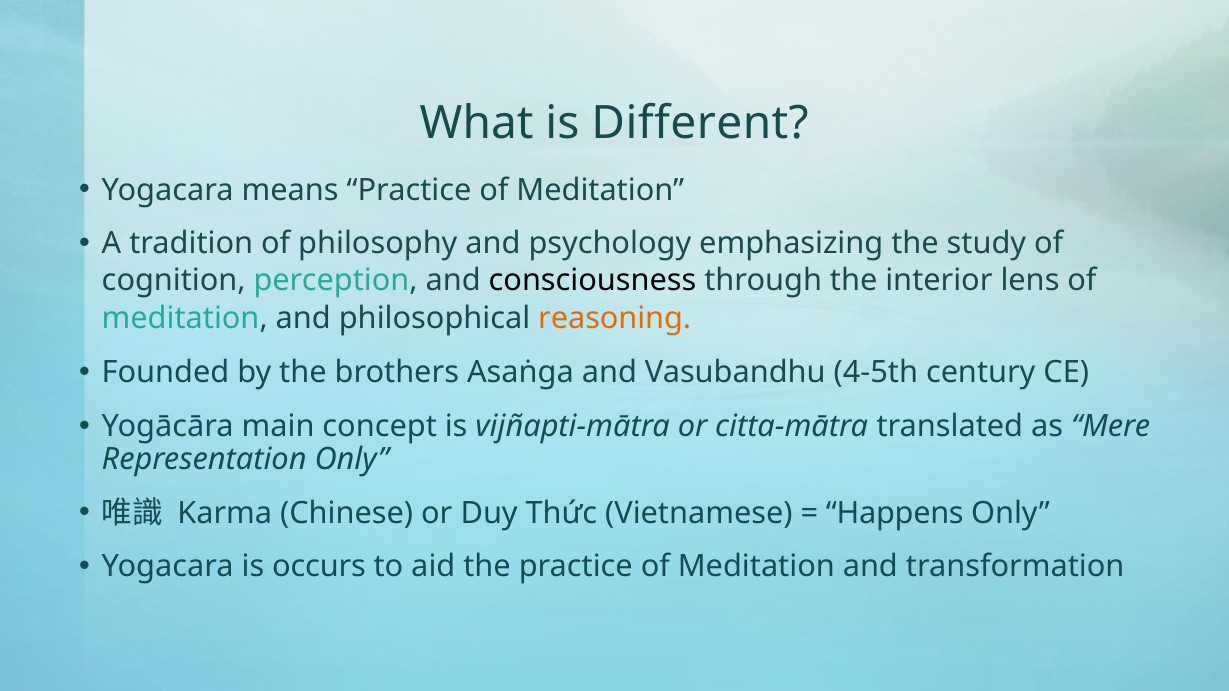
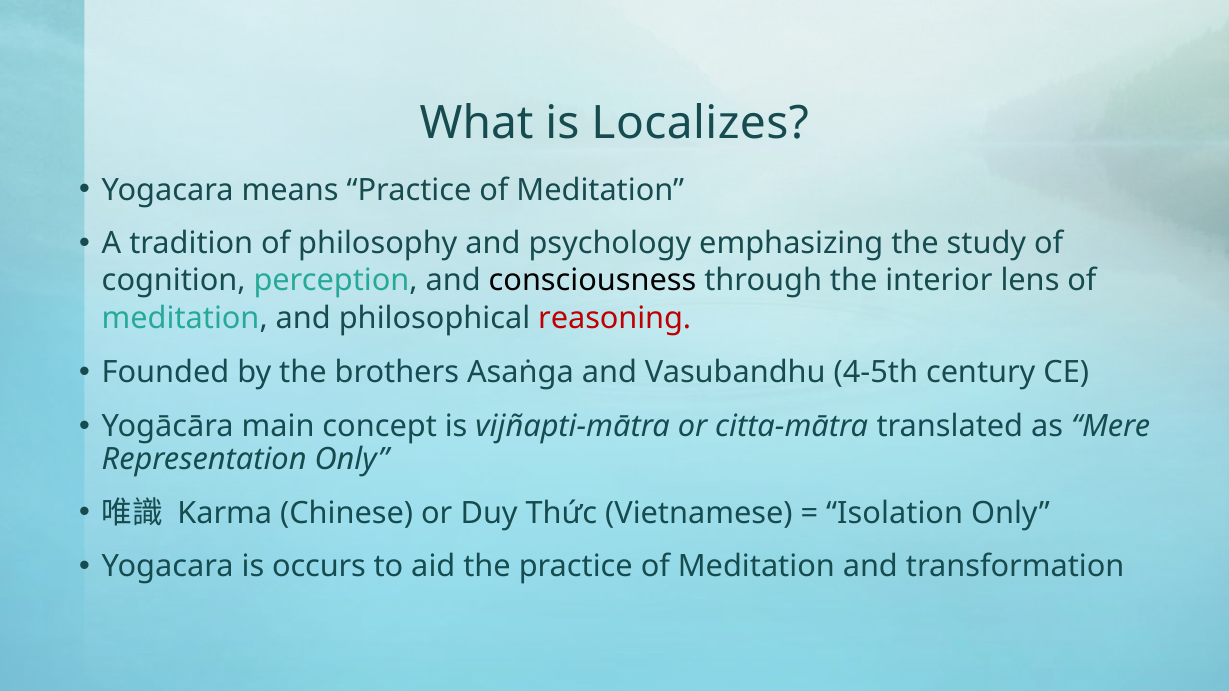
Different: Different -> Localizes
reasoning colour: orange -> red
Happens: Happens -> Isolation
